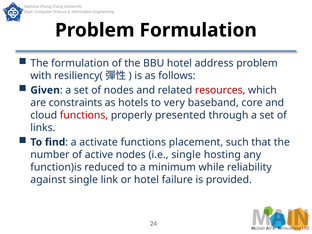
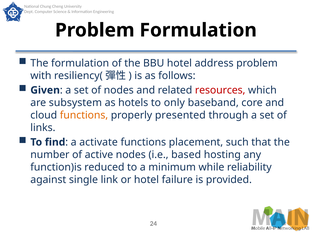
constraints: constraints -> subsystem
very: very -> only
functions at (84, 115) colour: red -> orange
i.e single: single -> based
